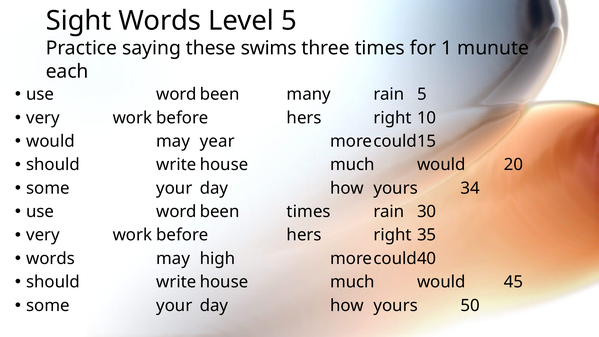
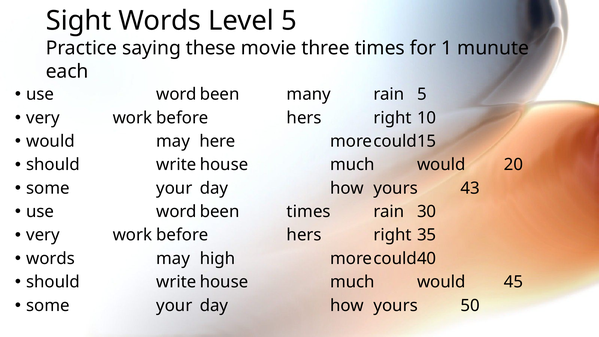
swims: swims -> movie
year: year -> here
34: 34 -> 43
